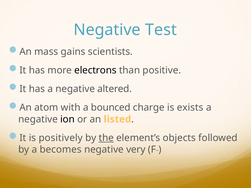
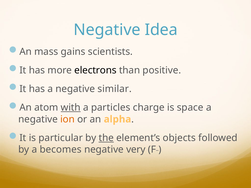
Test: Test -> Idea
altered: altered -> similar
with underline: none -> present
bounced: bounced -> particles
exists: exists -> space
ion colour: black -> orange
listed: listed -> alpha
positively: positively -> particular
